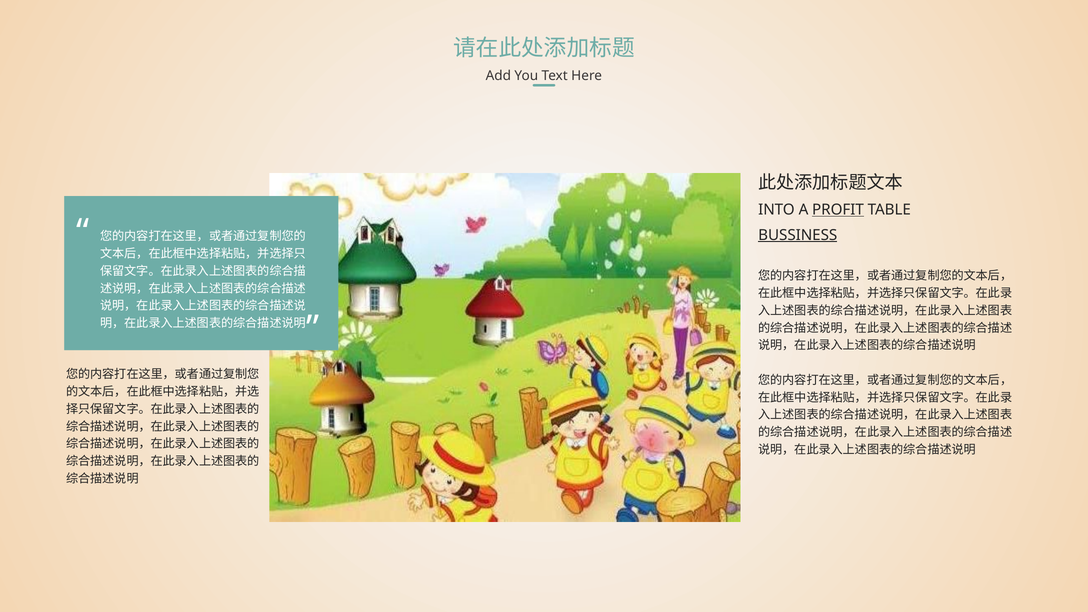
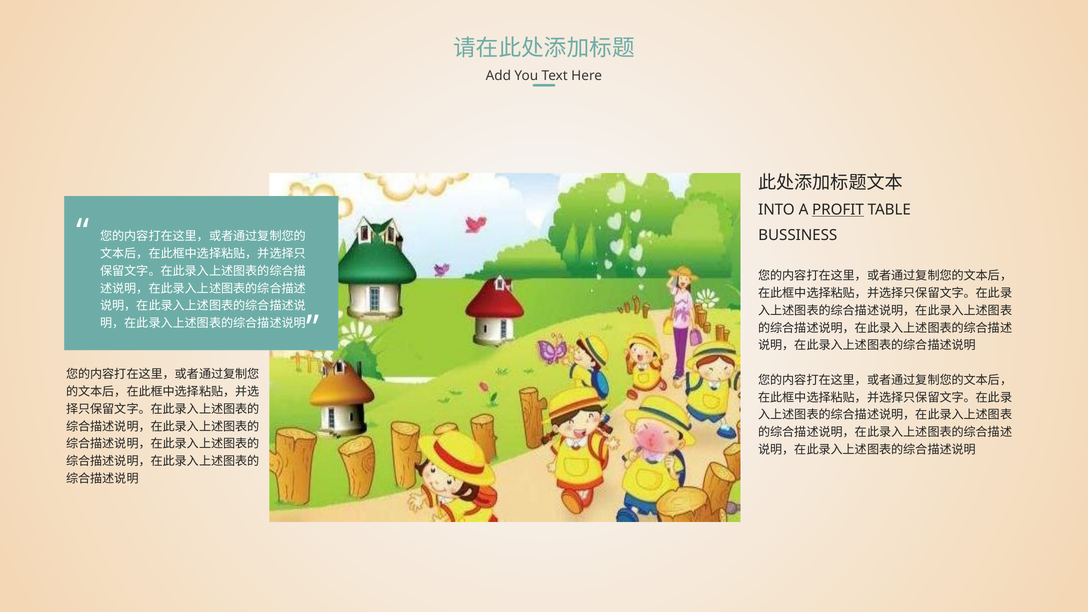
BUSSINESS underline: present -> none
